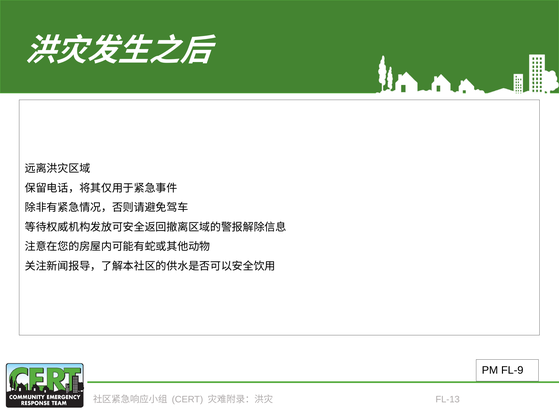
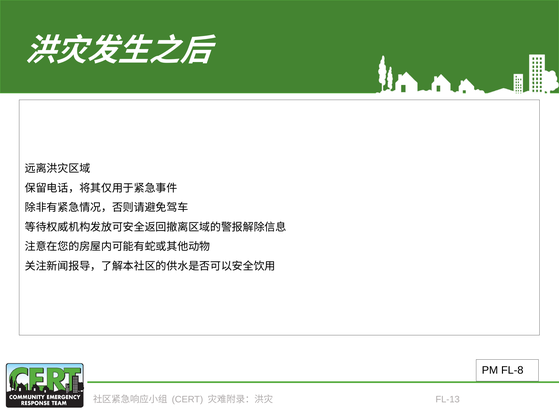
FL-9: FL-9 -> FL-8
